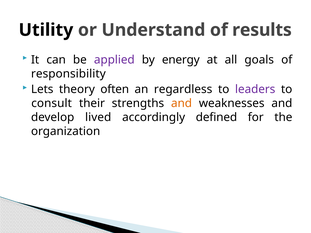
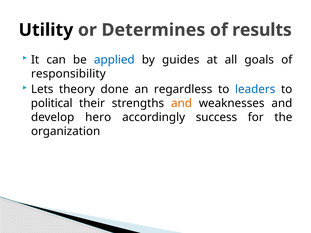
Understand: Understand -> Determines
applied colour: purple -> blue
energy: energy -> guides
often: often -> done
leaders colour: purple -> blue
consult: consult -> political
lived: lived -> hero
defined: defined -> success
